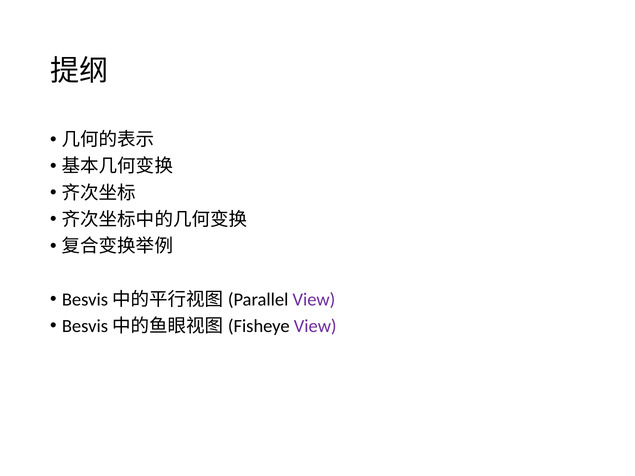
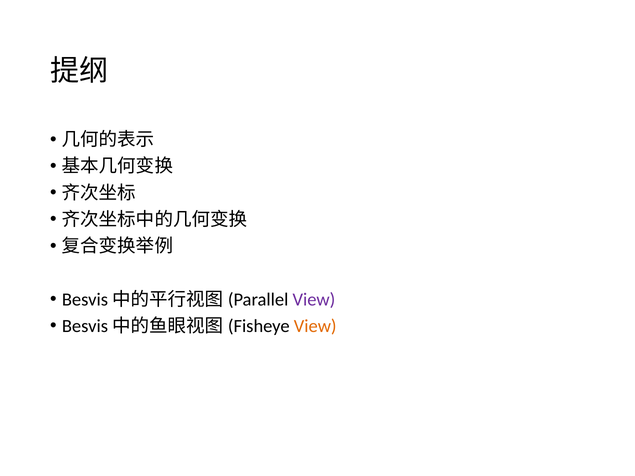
View at (315, 326) colour: purple -> orange
